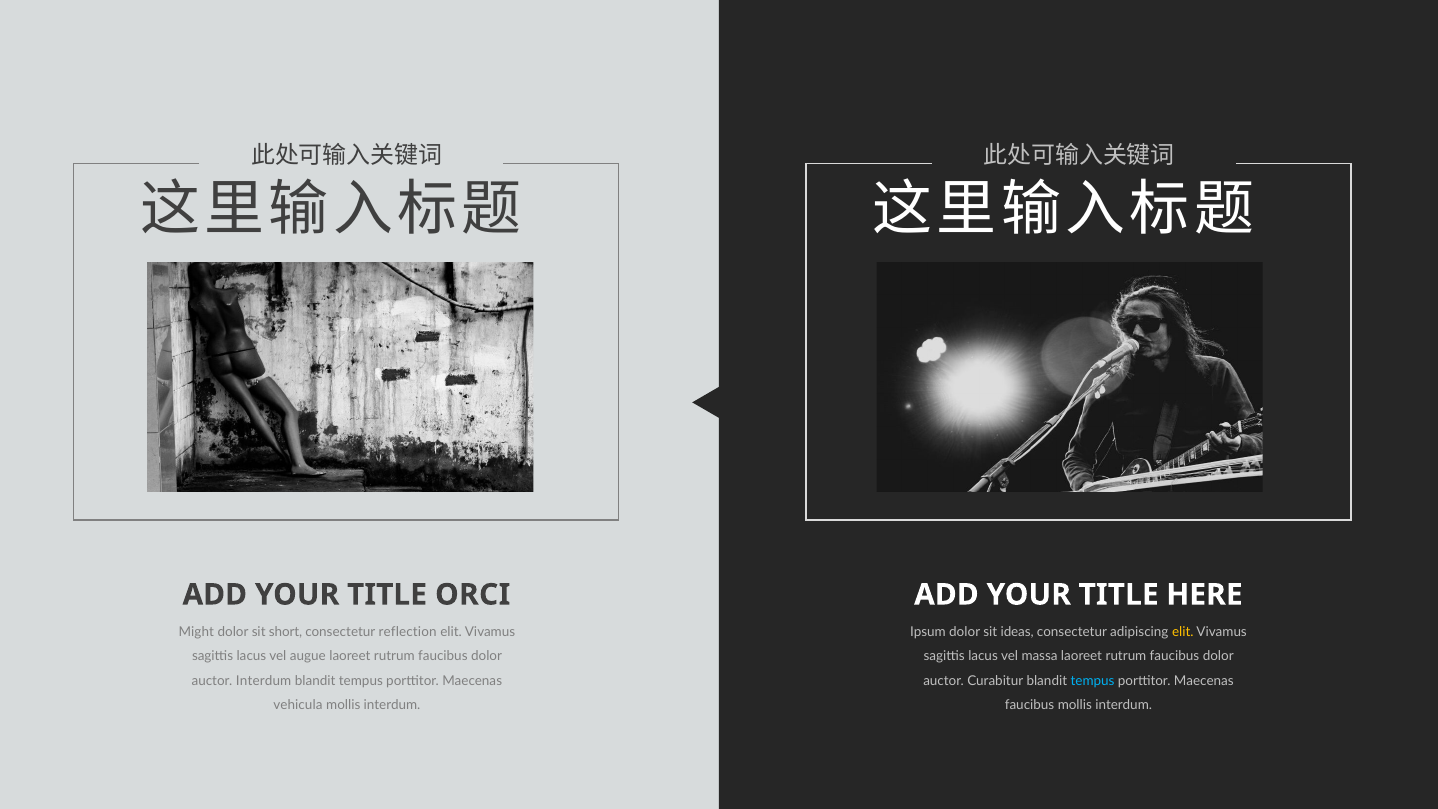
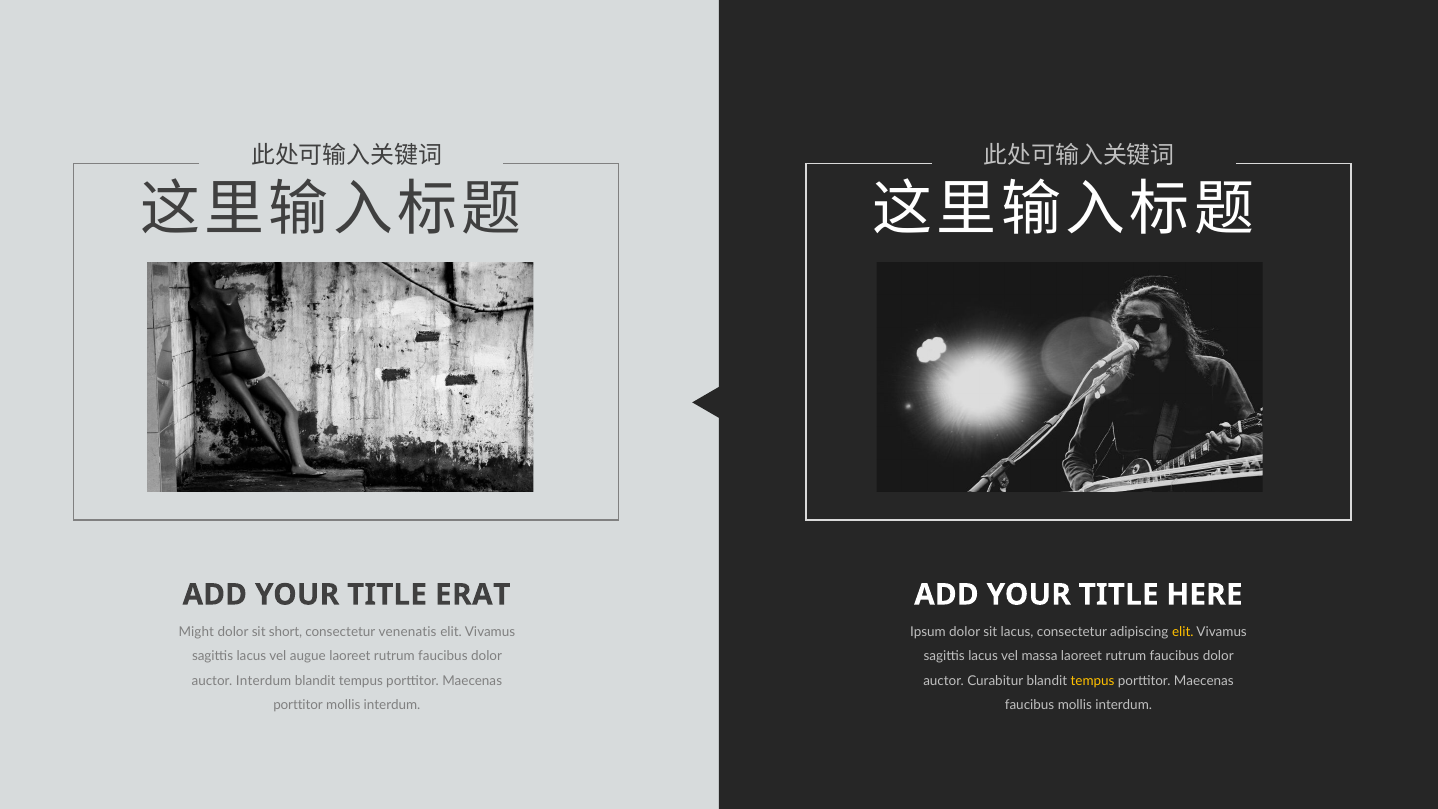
ORCI: ORCI -> ERAT
reflection: reflection -> venenatis
sit ideas: ideas -> lacus
tempus at (1093, 681) colour: light blue -> yellow
vehicula at (298, 705): vehicula -> porttitor
